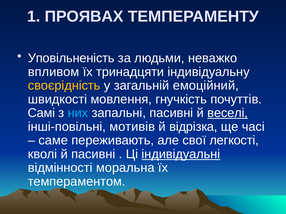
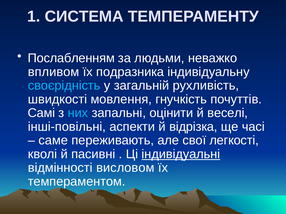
ПРОЯВАХ: ПРОЯВАХ -> СИСТЕМА
Уповільненість: Уповільненість -> Послабленням
тринадцяти: тринадцяти -> подразника
своєрідність colour: yellow -> light blue
емоційний: емоційний -> рухливість
запальні пасивні: пасивні -> оцінити
веселі underline: present -> none
мотивів: мотивів -> аспекти
моральна: моральна -> висловом
